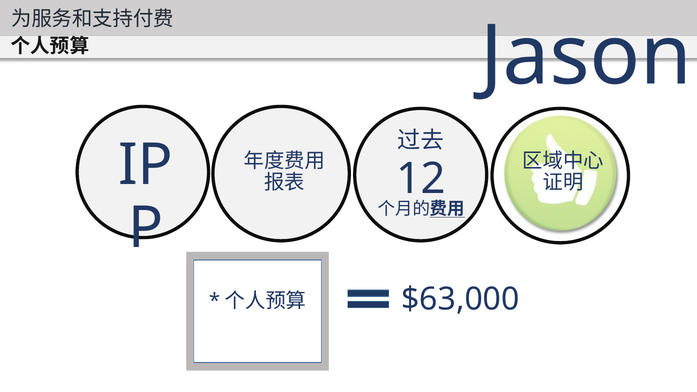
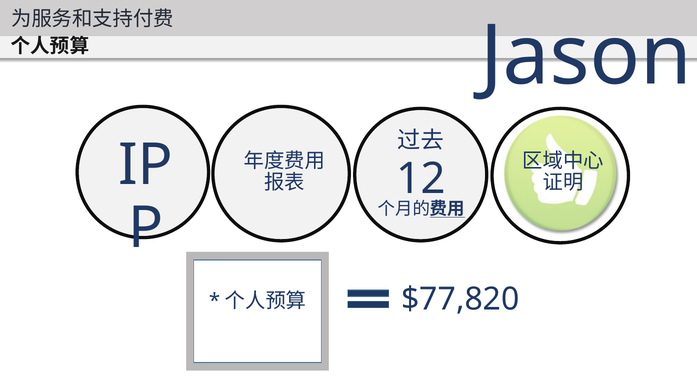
$63,000: $63,000 -> $77,820
